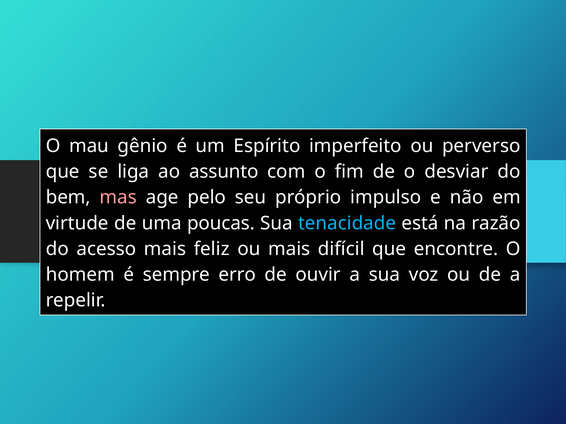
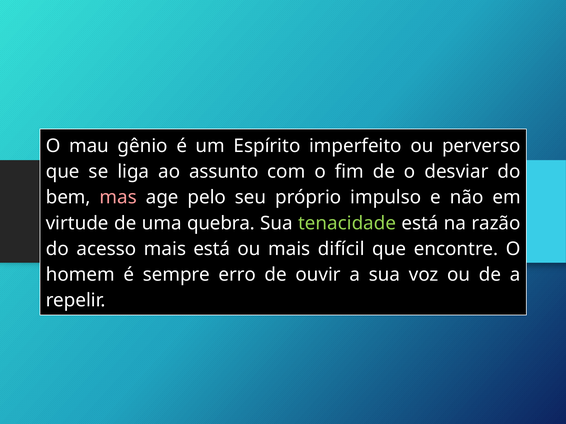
poucas: poucas -> quebra
tenacidade colour: light blue -> light green
mais feliz: feliz -> está
